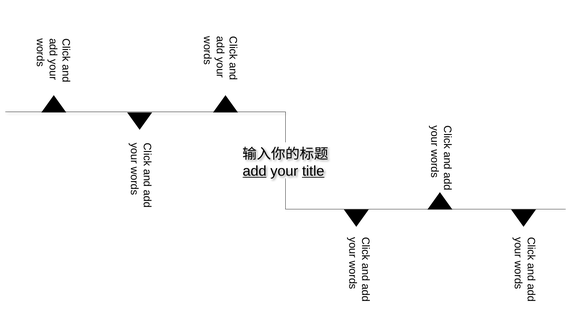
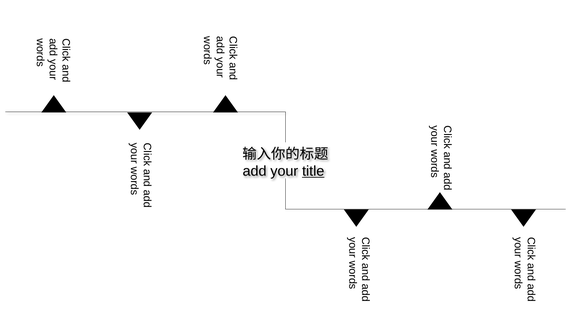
add underline: present -> none
